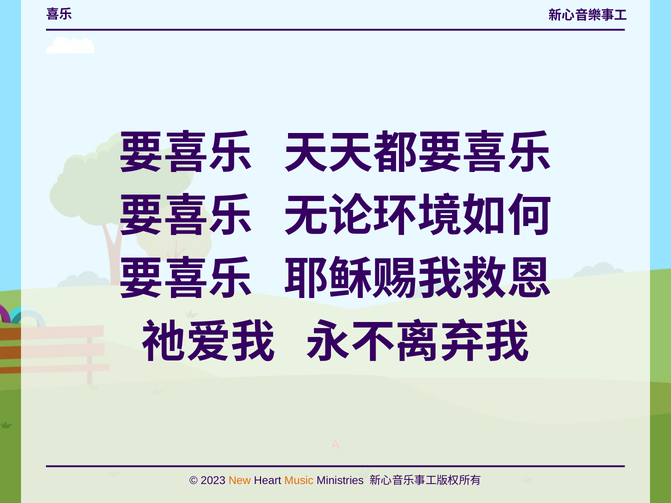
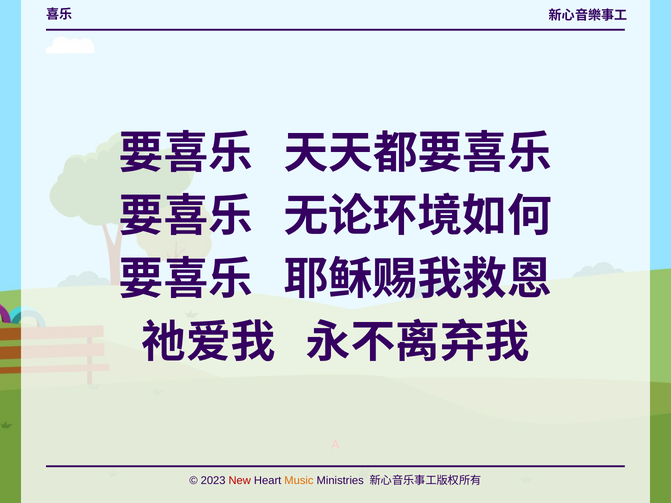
New colour: orange -> red
